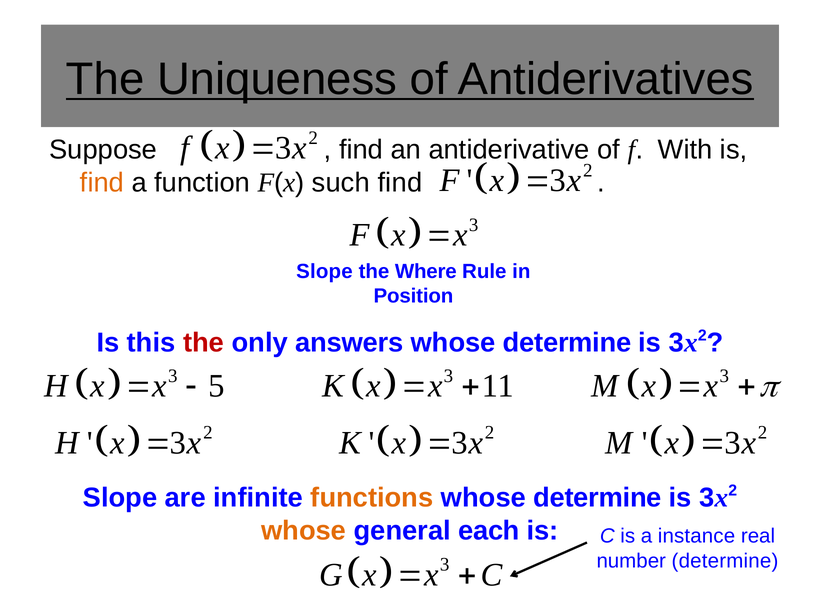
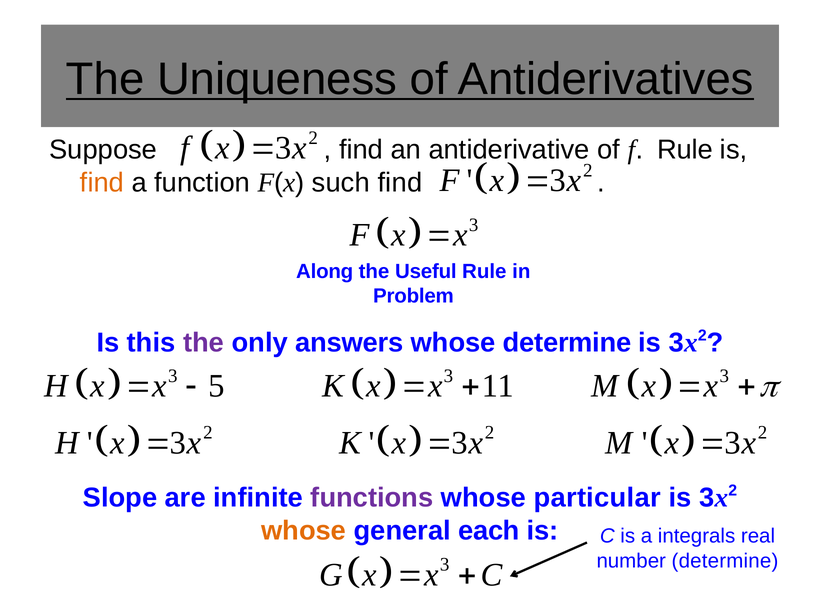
f With: With -> Rule
Slope at (324, 271): Slope -> Along
Where: Where -> Useful
Position: Position -> Problem
the at (204, 342) colour: red -> purple
functions colour: orange -> purple
determine at (597, 498): determine -> particular
instance: instance -> integrals
